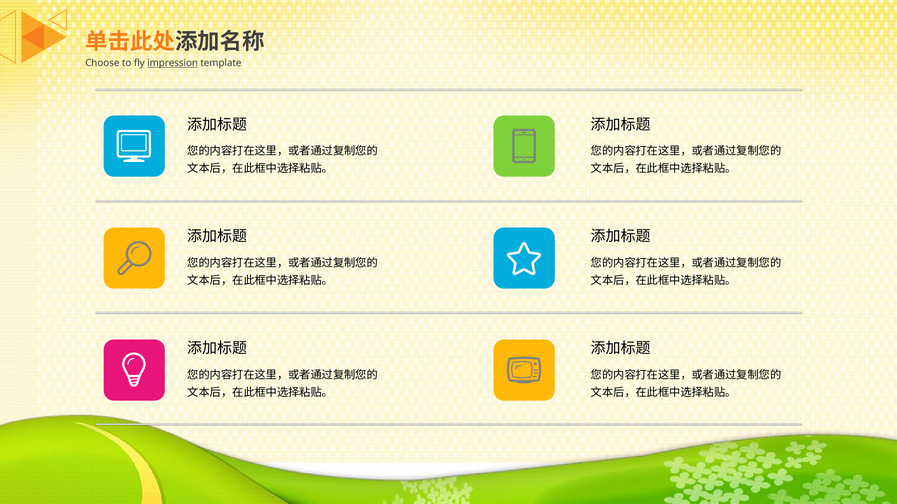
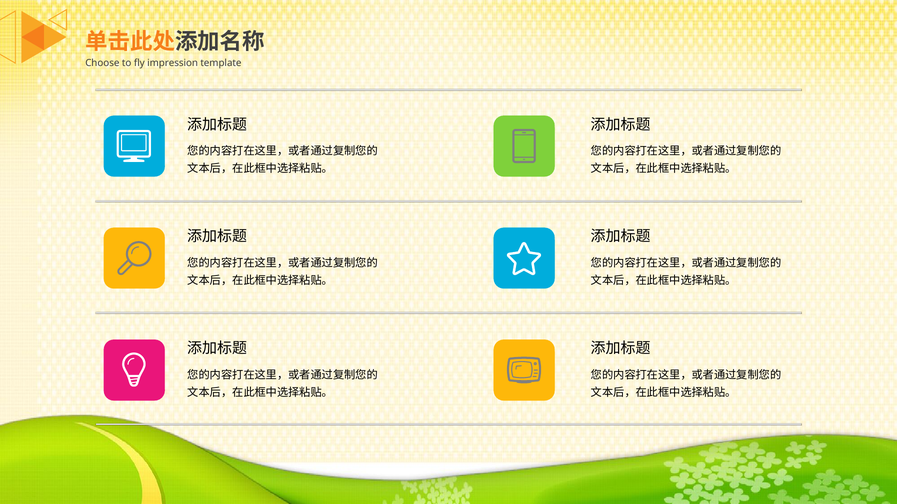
impression underline: present -> none
